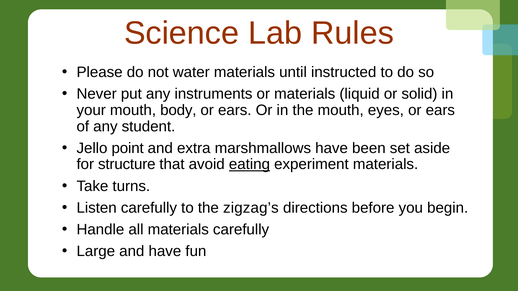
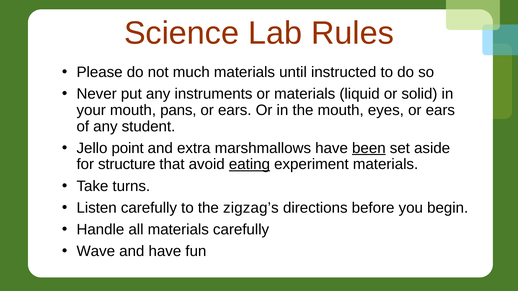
water: water -> much
body: body -> pans
been underline: none -> present
Large: Large -> Wave
